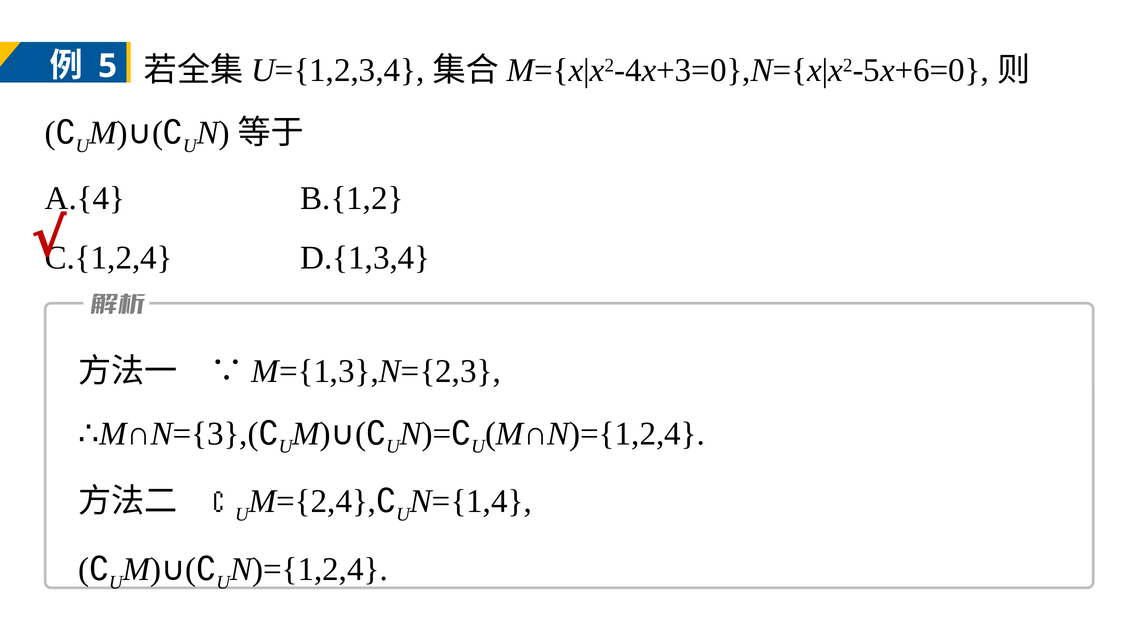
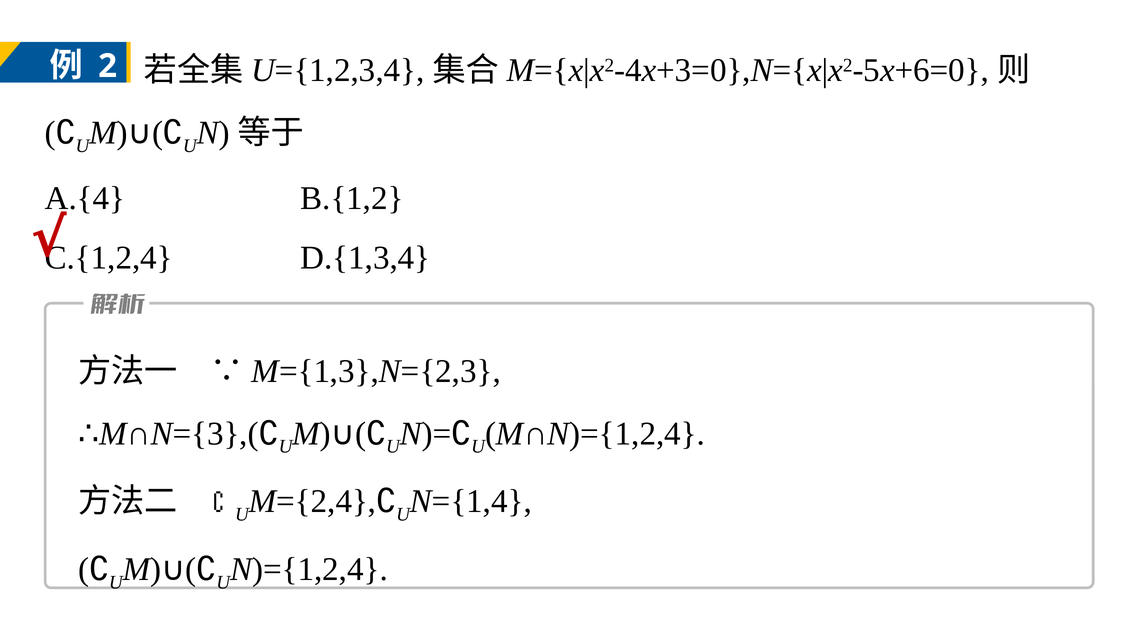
5: 5 -> 2
